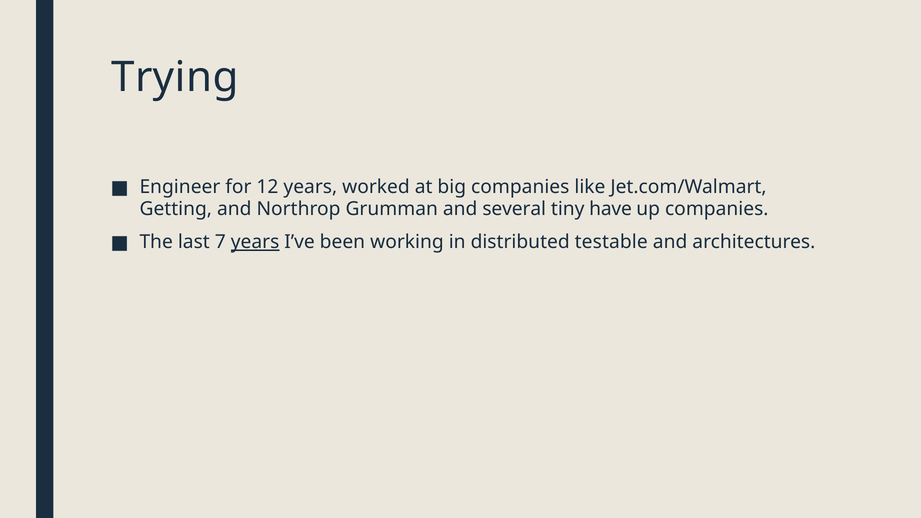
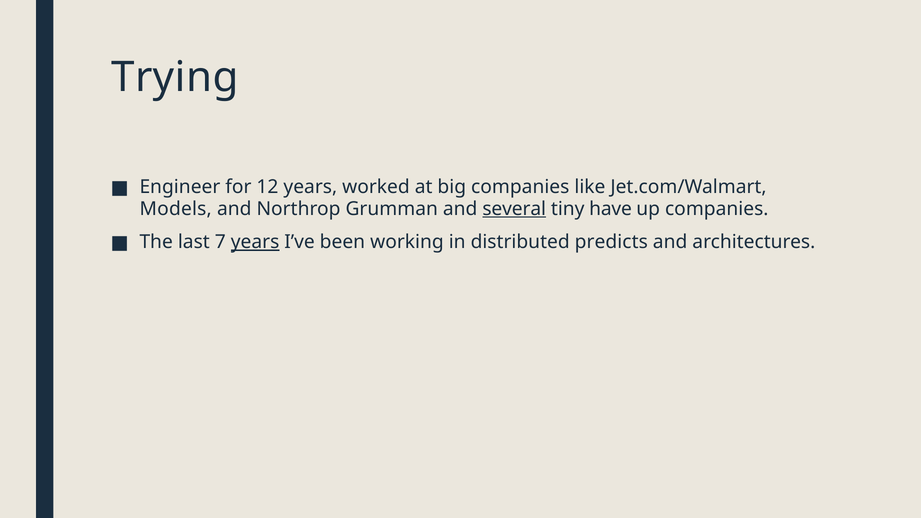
Getting: Getting -> Models
several underline: none -> present
testable: testable -> predicts
